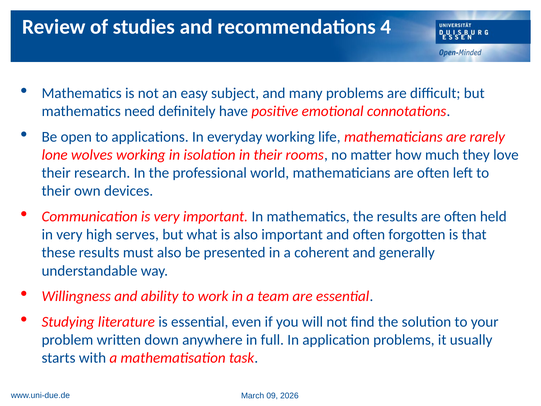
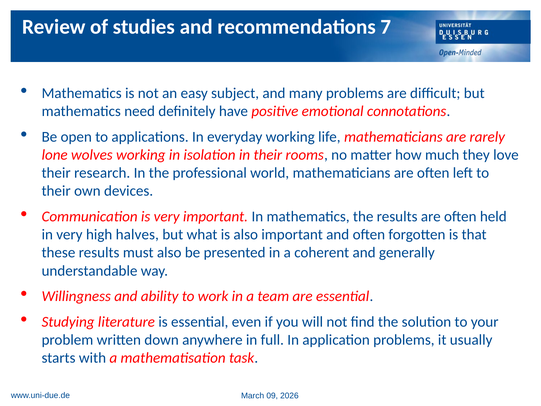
4: 4 -> 7
serves: serves -> halves
